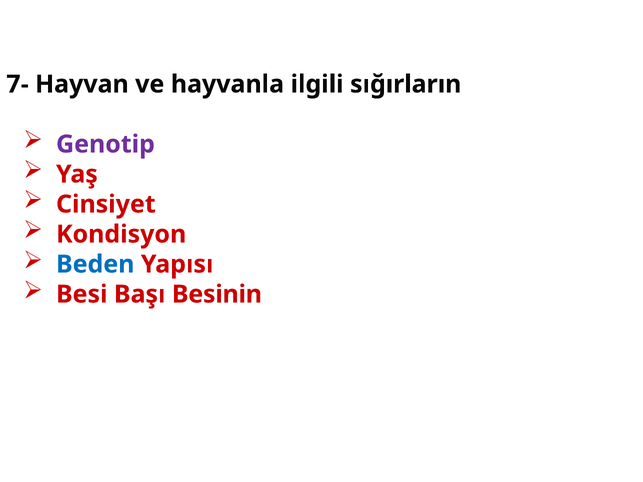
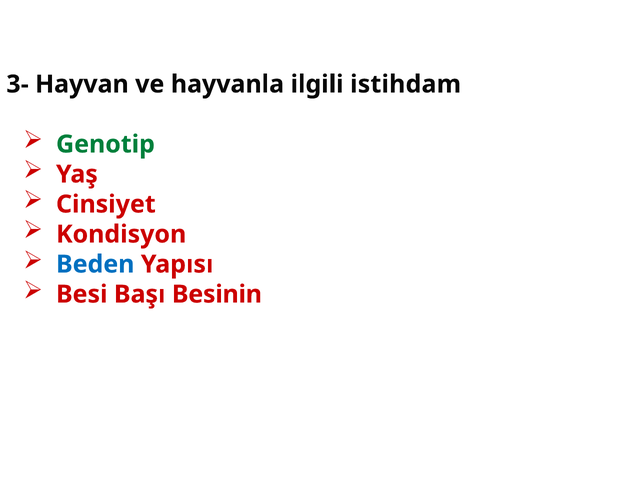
7-: 7- -> 3-
sığırların: sığırların -> istihdam
Genotip colour: purple -> green
